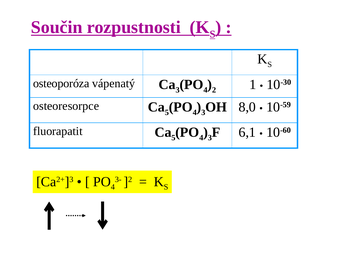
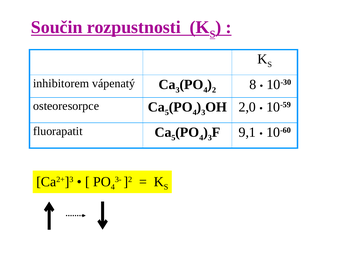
osteoporóza: osteoporóza -> inhibitorem
1: 1 -> 8
8,0: 8,0 -> 2,0
6,1: 6,1 -> 9,1
